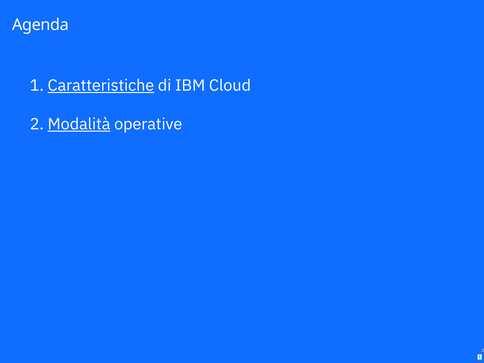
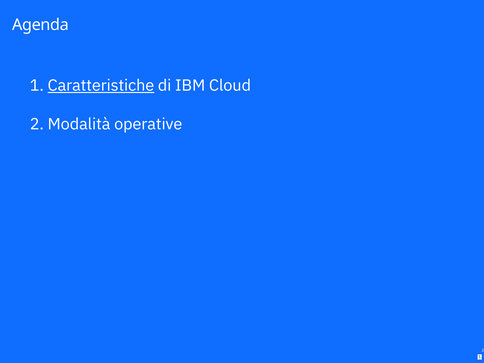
Modalità underline: present -> none
